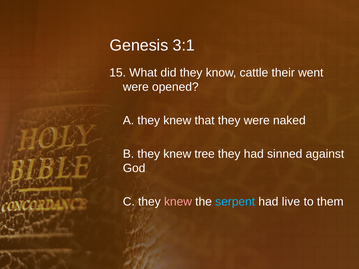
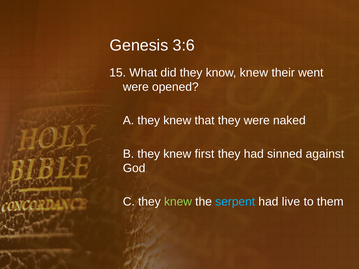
3:1: 3:1 -> 3:6
know cattle: cattle -> knew
tree: tree -> first
knew at (178, 202) colour: pink -> light green
